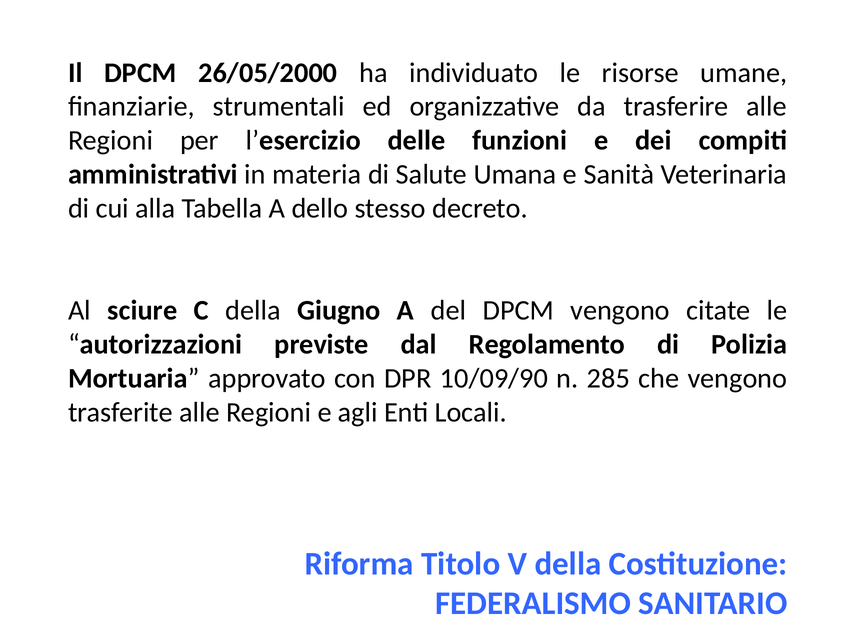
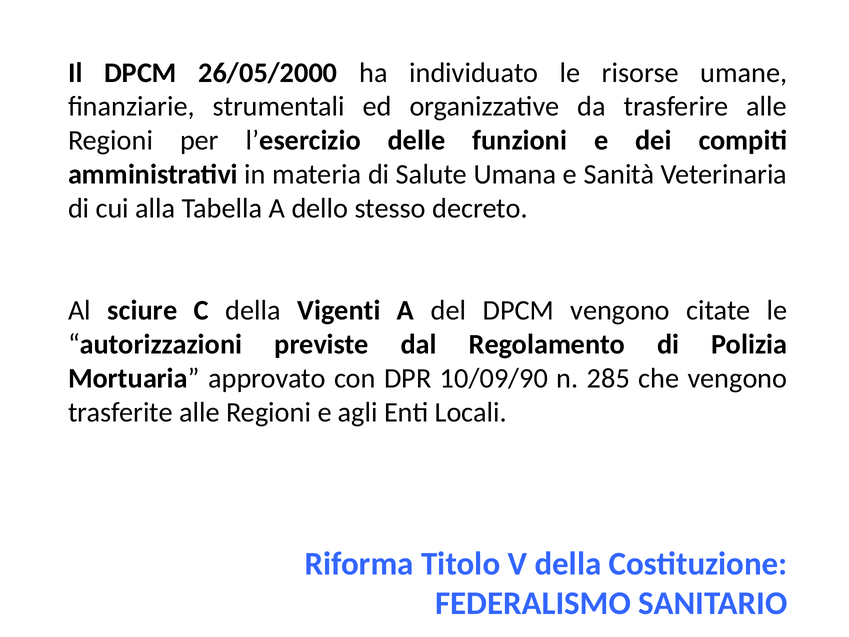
Giugno: Giugno -> Vigenti
